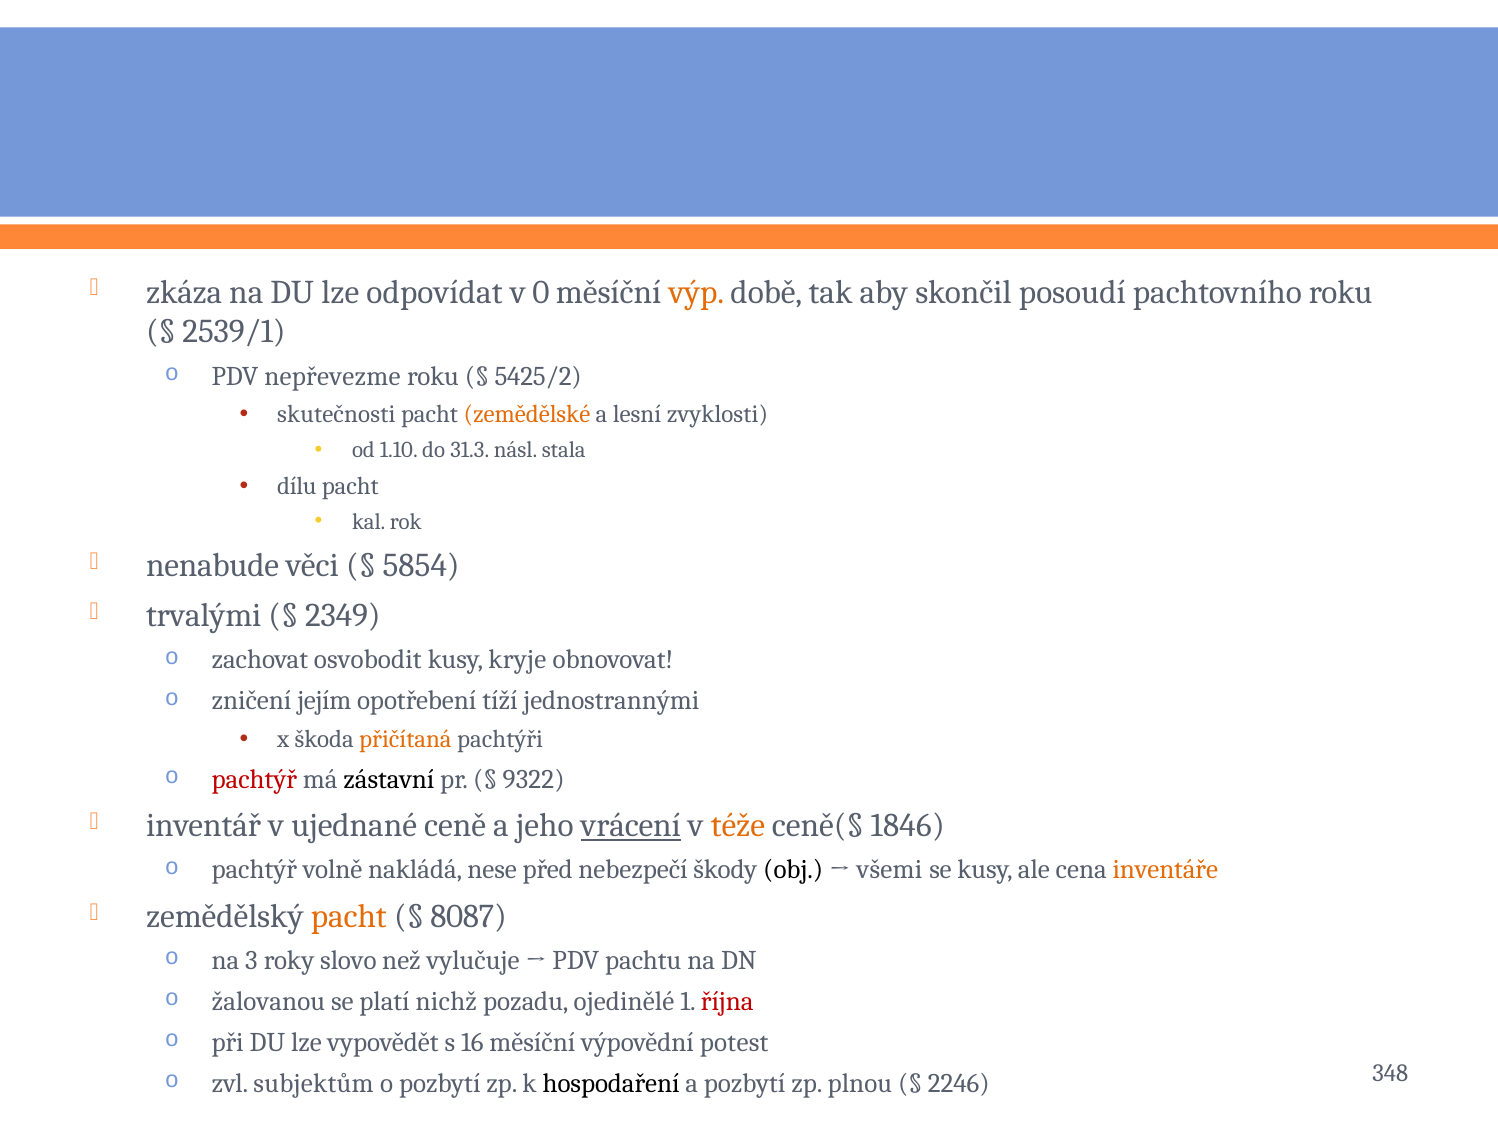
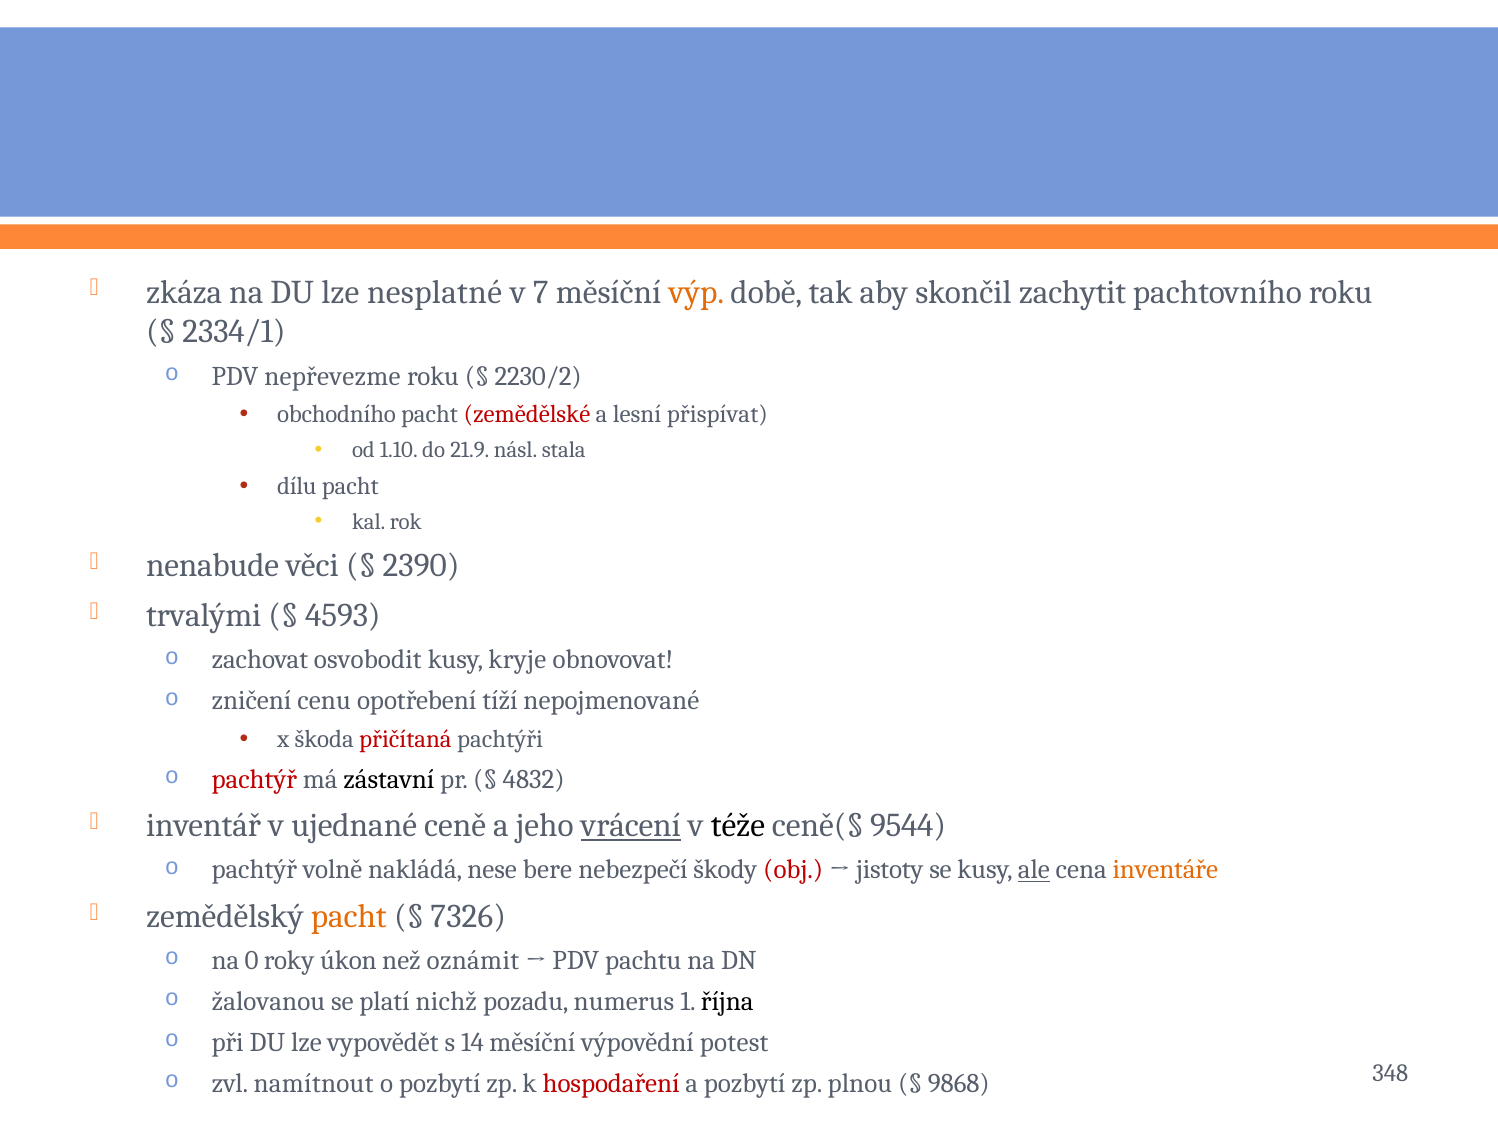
odpovídat: odpovídat -> nesplatné
0: 0 -> 7
posoudí: posoudí -> zachytit
2539/1: 2539/1 -> 2334/1
5425/2: 5425/2 -> 2230/2
skutečnosti: skutečnosti -> obchodního
zemědělské colour: orange -> red
zvyklosti: zvyklosti -> přispívat
31.3: 31.3 -> 21.9
5854: 5854 -> 2390
2349: 2349 -> 4593
jejím: jejím -> cenu
jednostrannými: jednostrannými -> nepojmenované
přičítaná colour: orange -> red
9322: 9322 -> 4832
téže colour: orange -> black
1846: 1846 -> 9544
před: před -> bere
obj colour: black -> red
všemi: všemi -> jistoty
ale underline: none -> present
8087: 8087 -> 7326
3: 3 -> 0
slovo: slovo -> úkon
vylučuje: vylučuje -> oznámit
ojedinělé: ojedinělé -> numerus
října colour: red -> black
16: 16 -> 14
subjektům: subjektům -> namítnout
hospodaření colour: black -> red
2246: 2246 -> 9868
